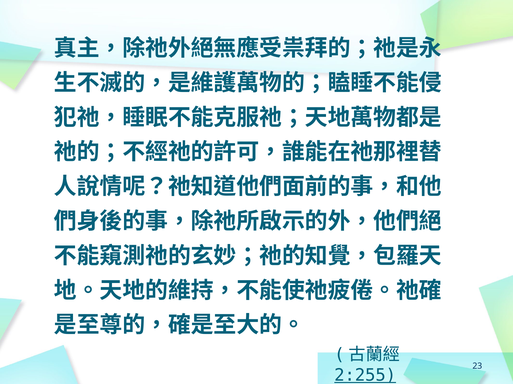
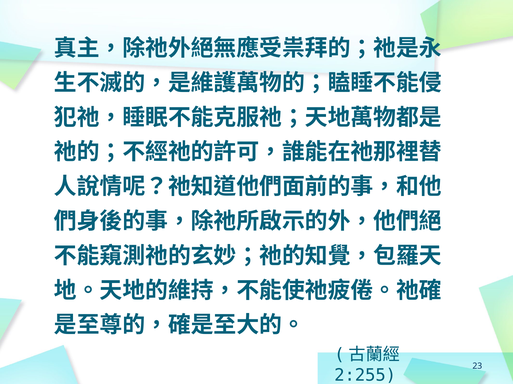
2:255 underline: present -> none
